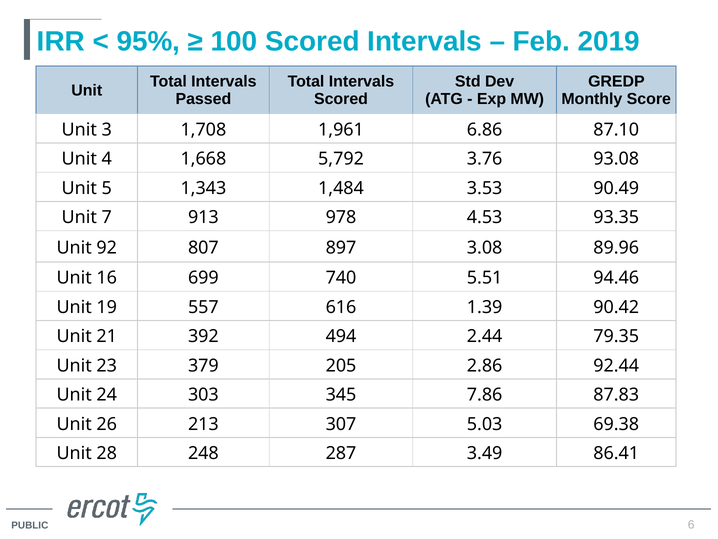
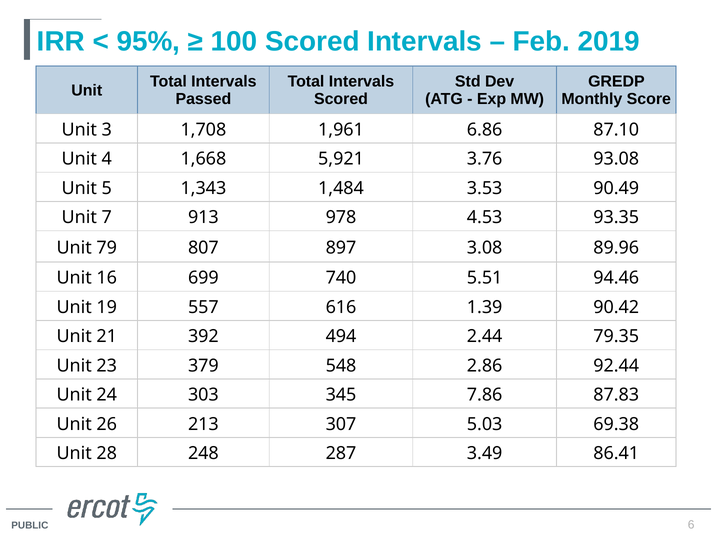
5,792: 5,792 -> 5,921
92: 92 -> 79
205: 205 -> 548
